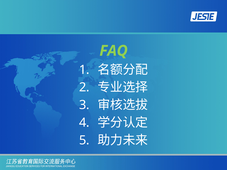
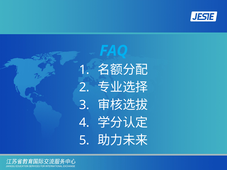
FAQ colour: light green -> light blue
